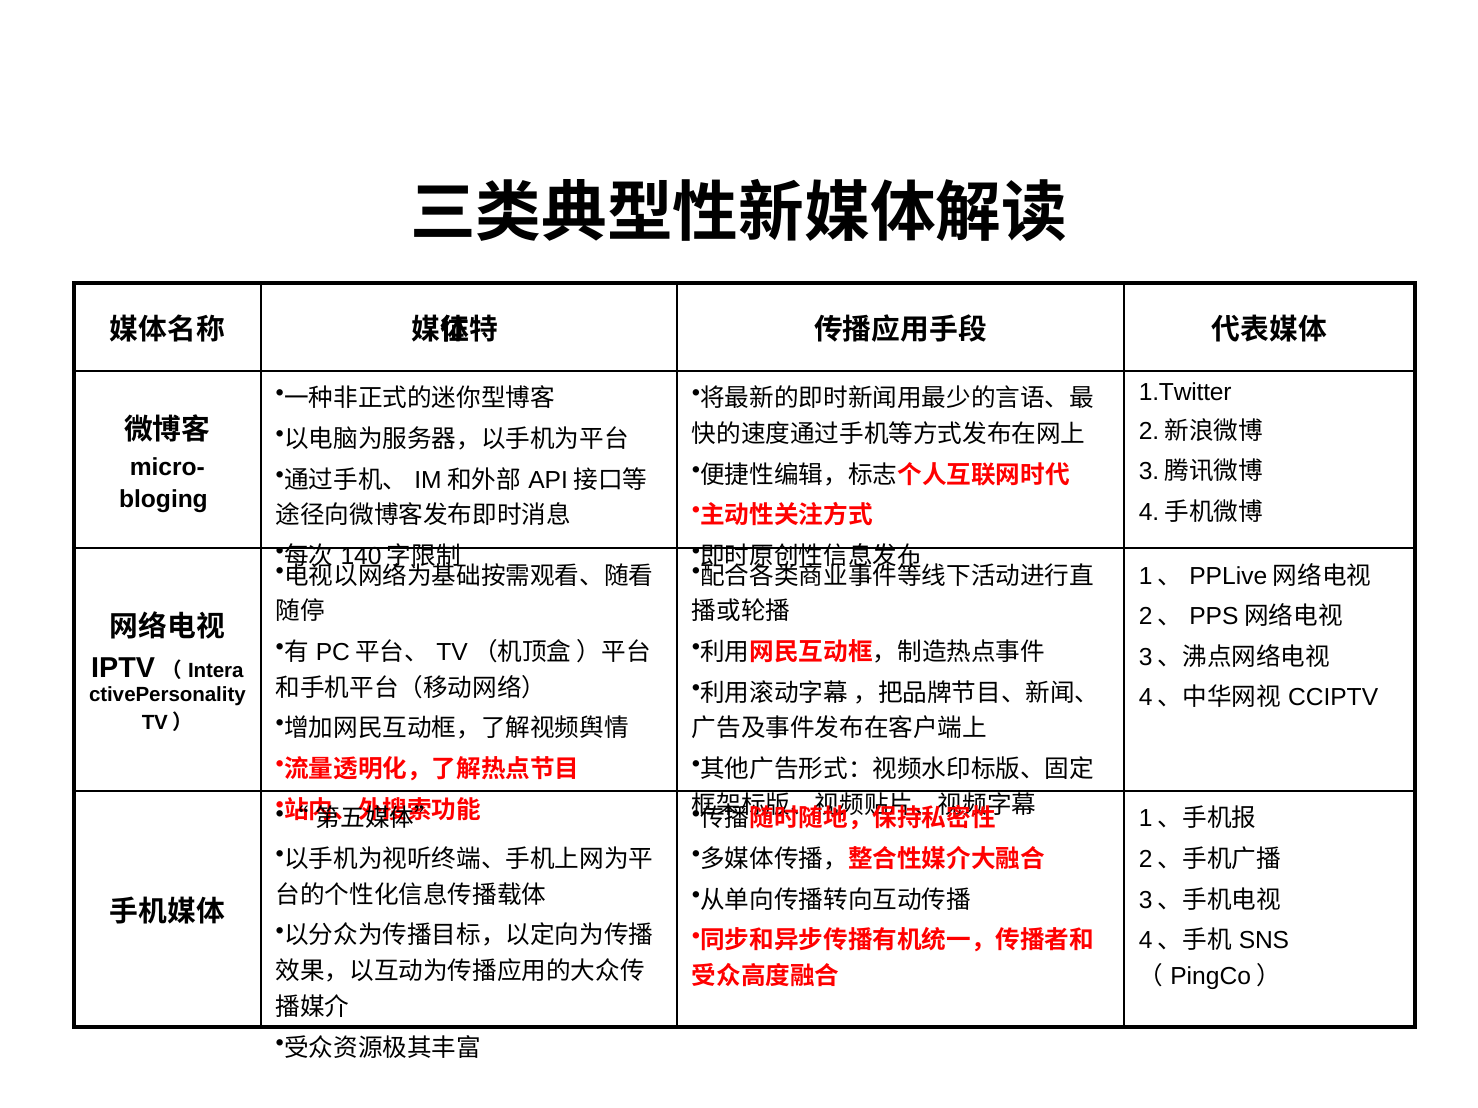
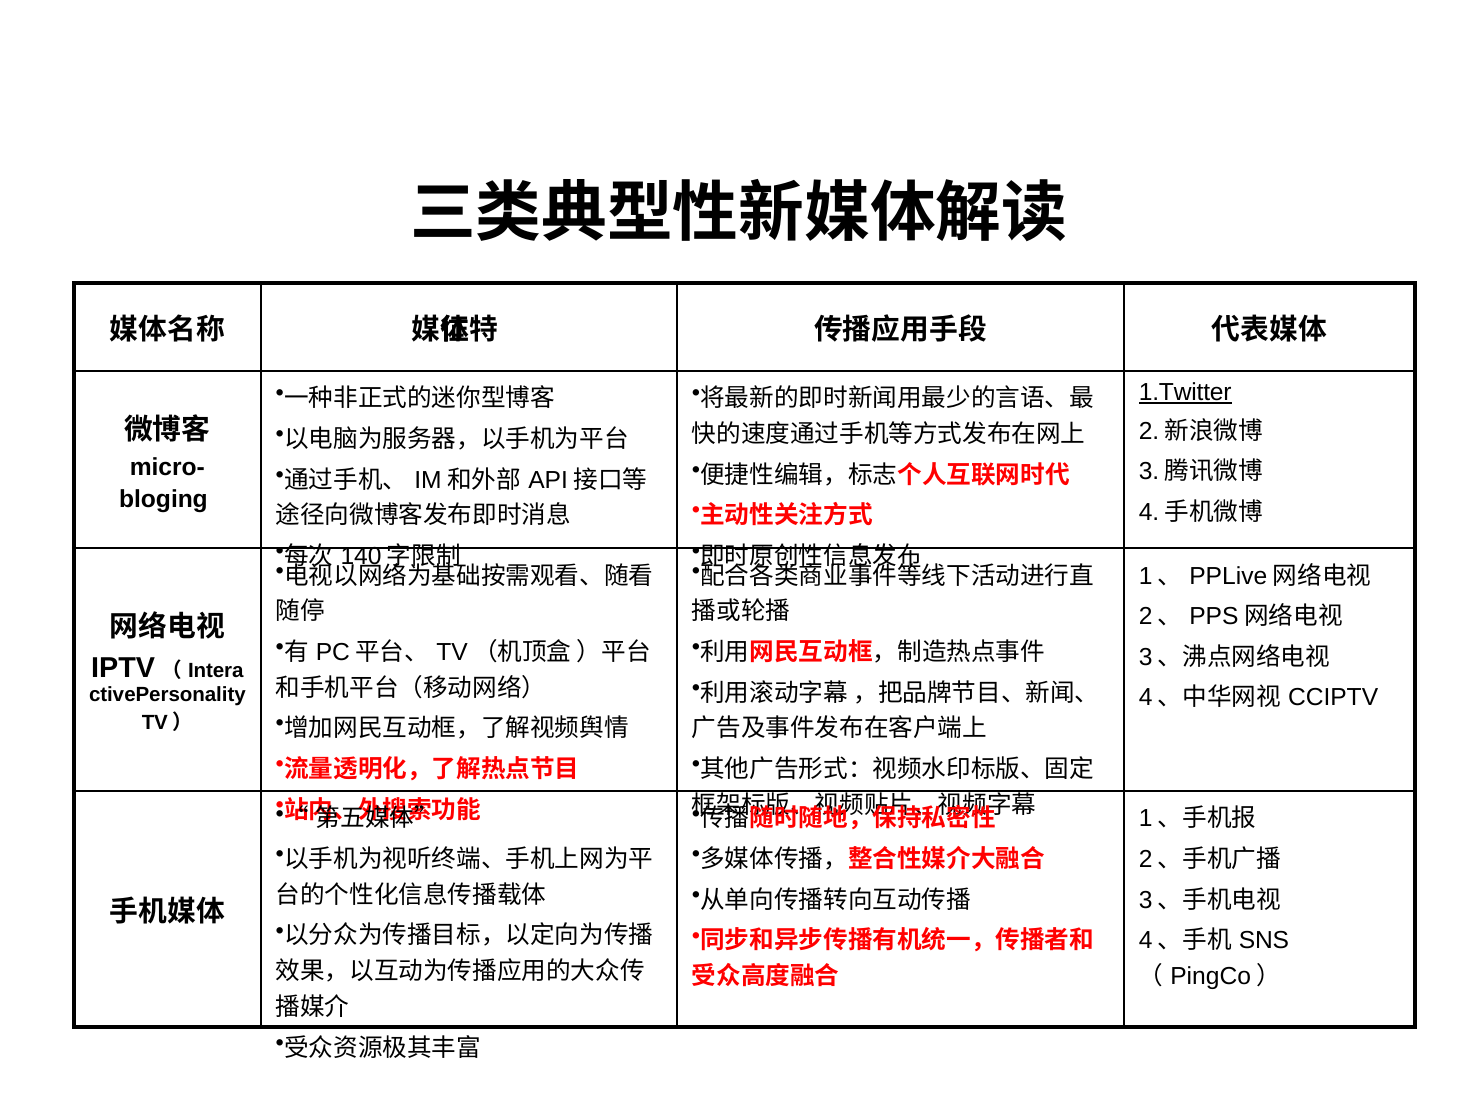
1.Twitter underline: none -> present
